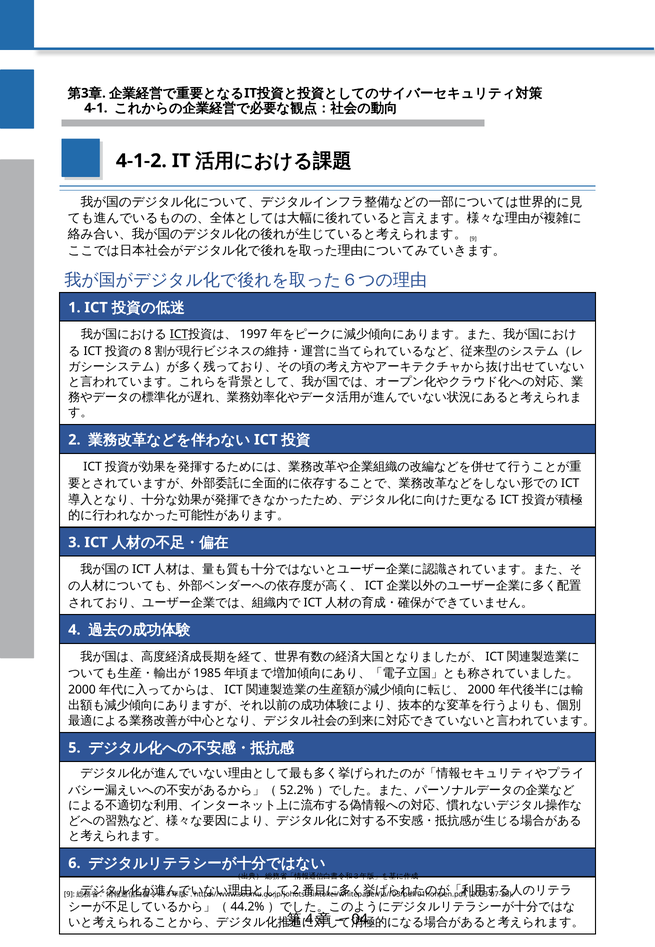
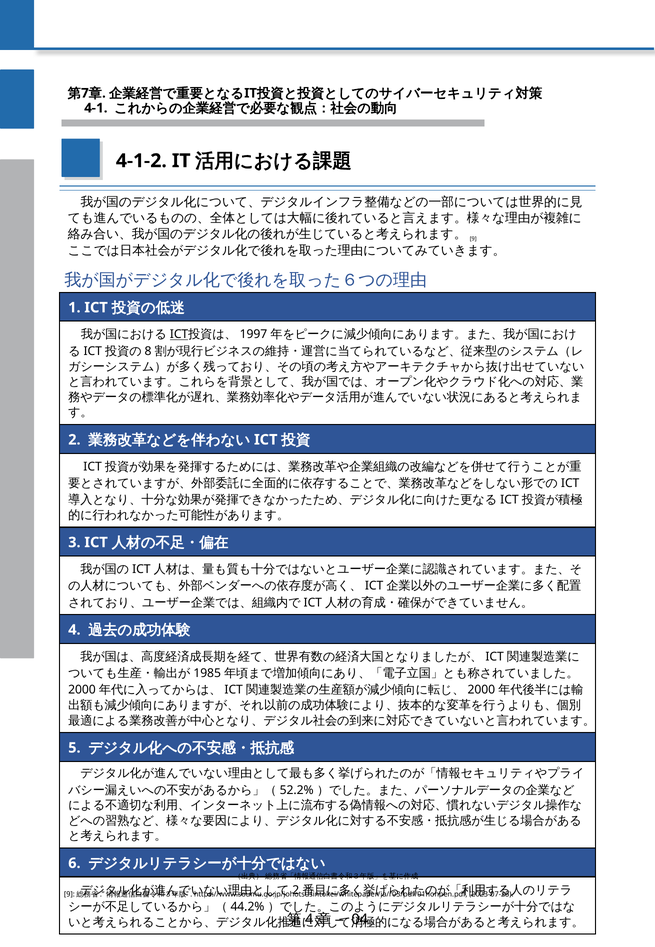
3 at (85, 93): 3 -> 7
